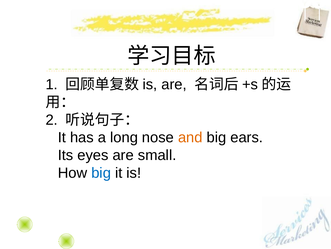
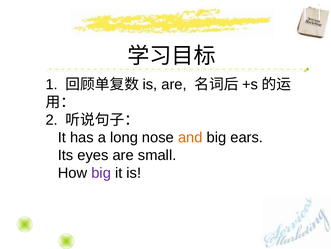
big at (101, 173) colour: blue -> purple
